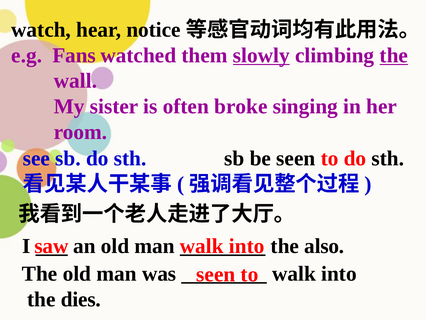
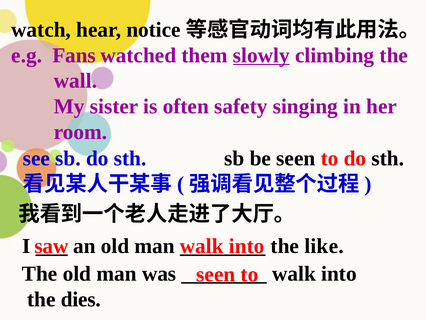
the at (394, 55) underline: present -> none
broke: broke -> safety
also: also -> like
